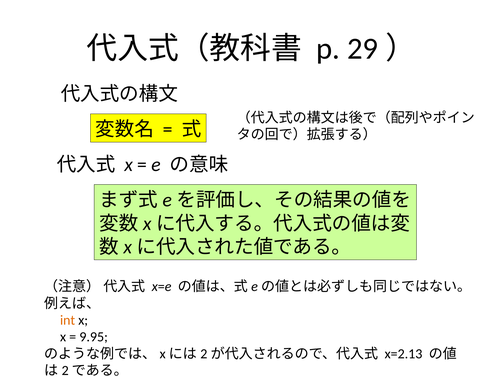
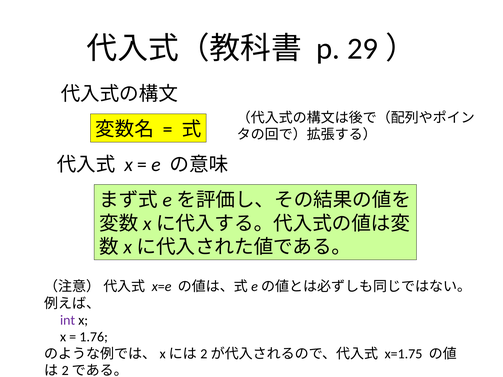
int colour: orange -> purple
9.95: 9.95 -> 1.76
x=2.13: x=2.13 -> x=1.75
